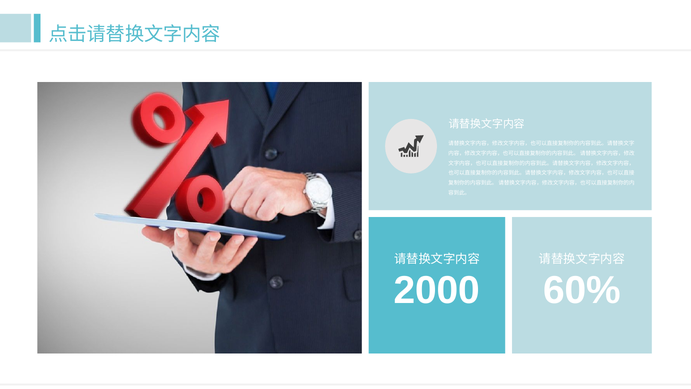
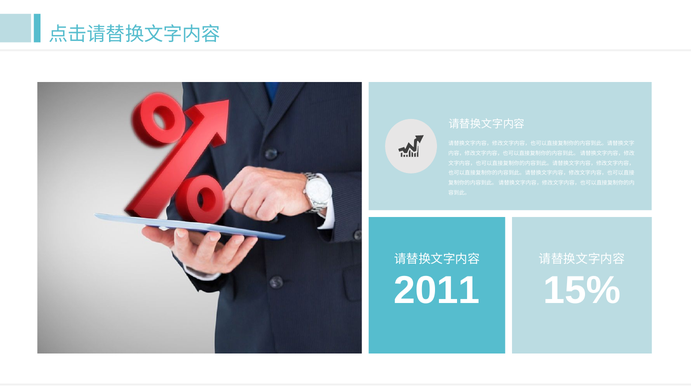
2000: 2000 -> 2011
60%: 60% -> 15%
